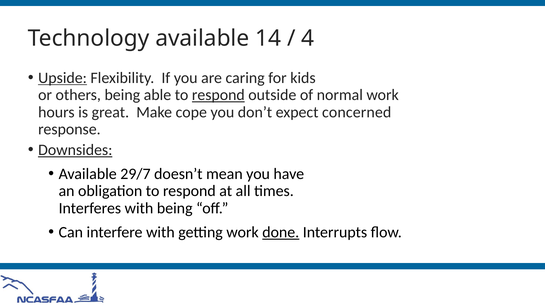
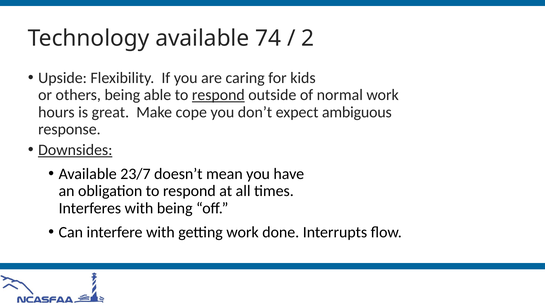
14: 14 -> 74
4: 4 -> 2
Upside underline: present -> none
concerned: concerned -> ambiguous
29/7: 29/7 -> 23/7
done underline: present -> none
